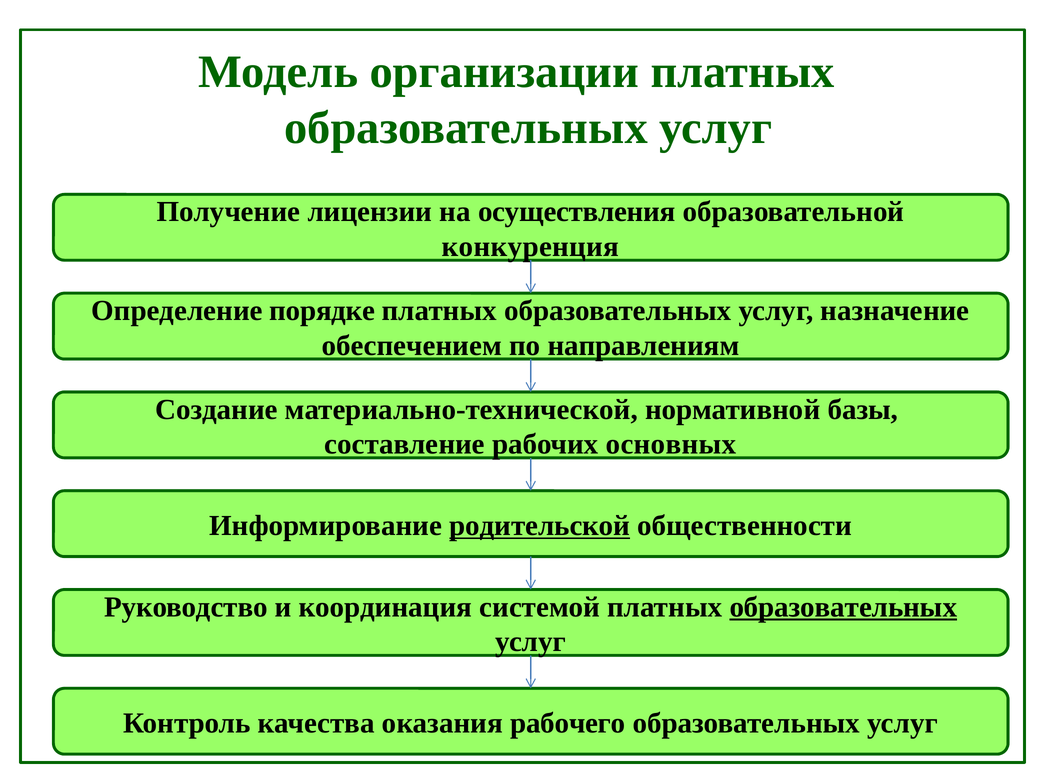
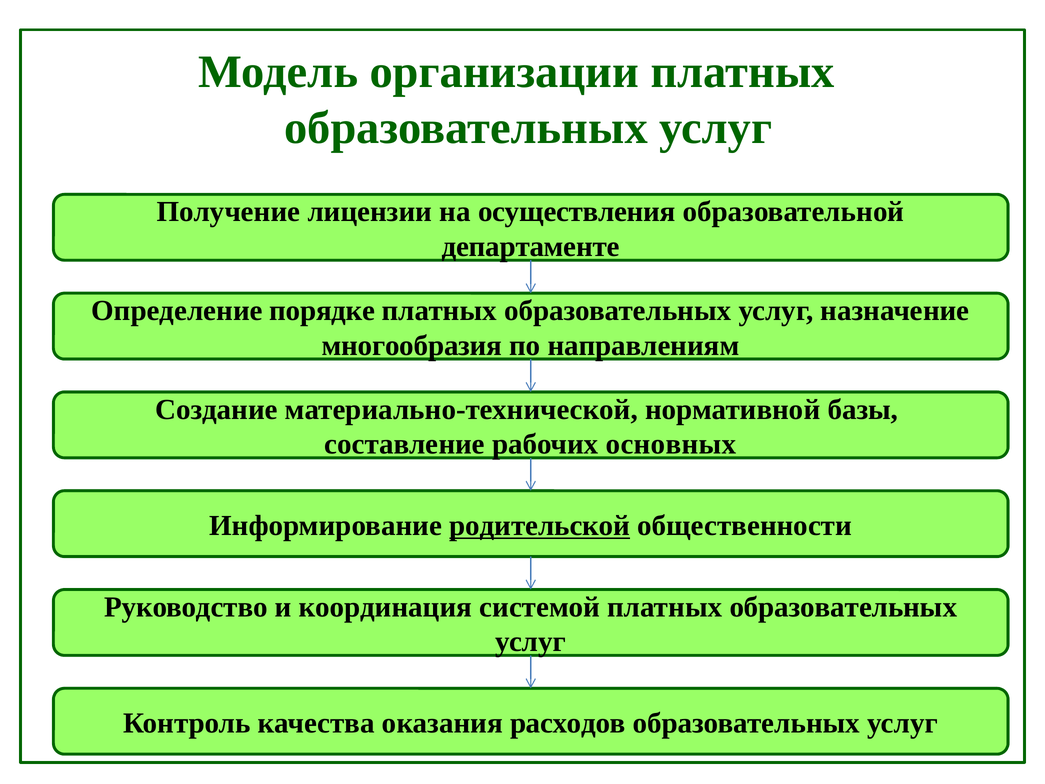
конкуренция: конкуренция -> департаменте
обеспечением: обеспечением -> многообразия
образовательных at (843, 607) underline: present -> none
рабочего: рабочего -> расходов
